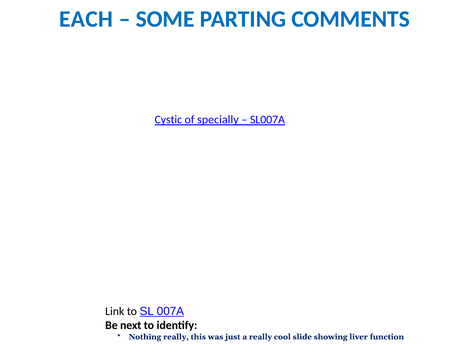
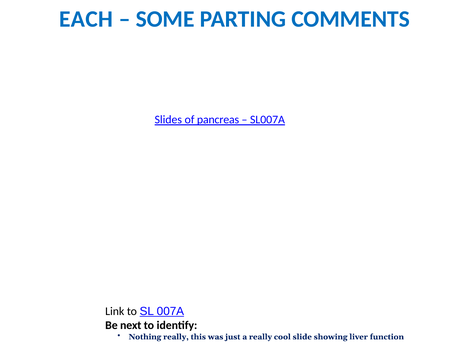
Cystic: Cystic -> Slides
specially: specially -> pancreas
